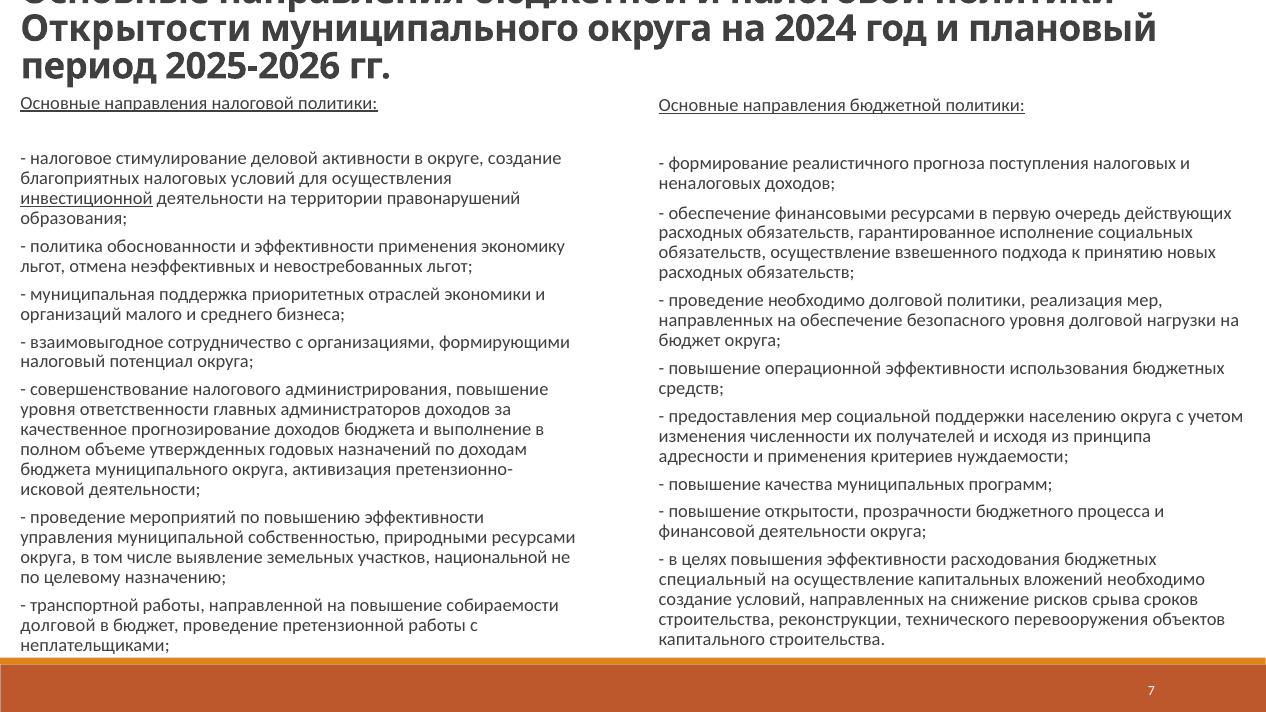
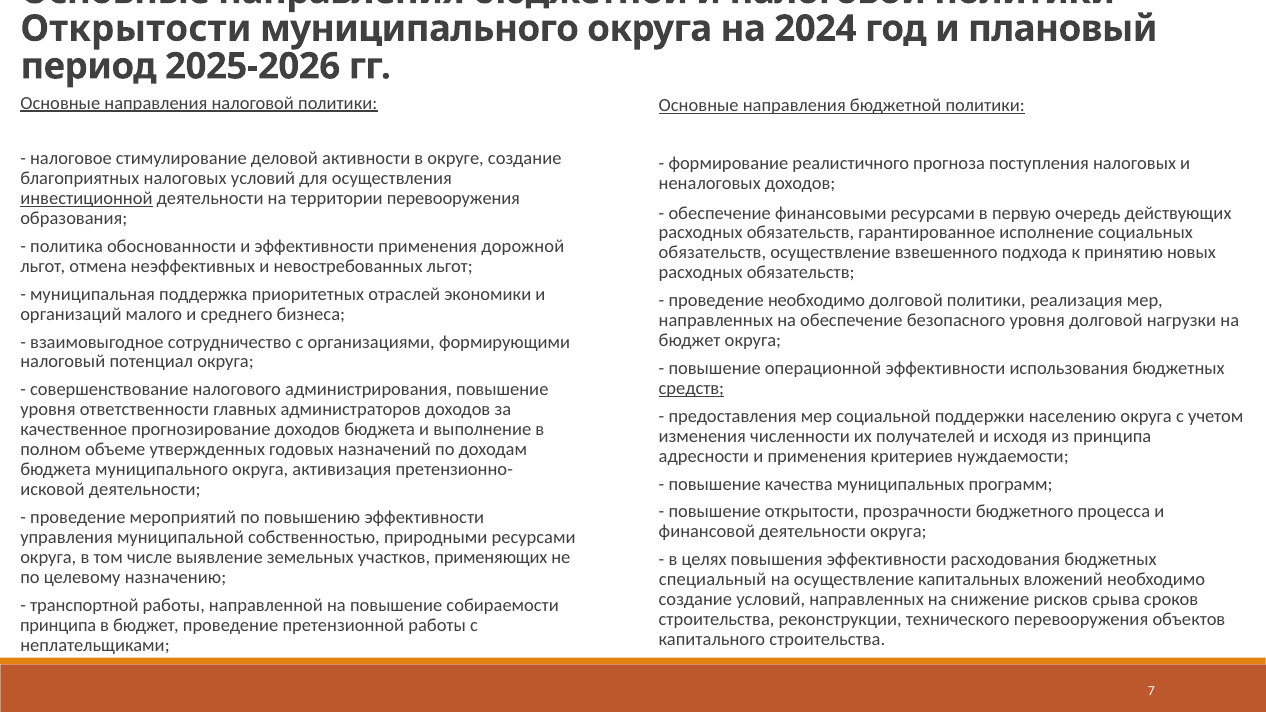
территории правонарушений: правонарушений -> перевооружения
экономику: экономику -> дорожной
средств underline: none -> present
национальной: национальной -> применяющих
долговой at (58, 625): долговой -> принципа
